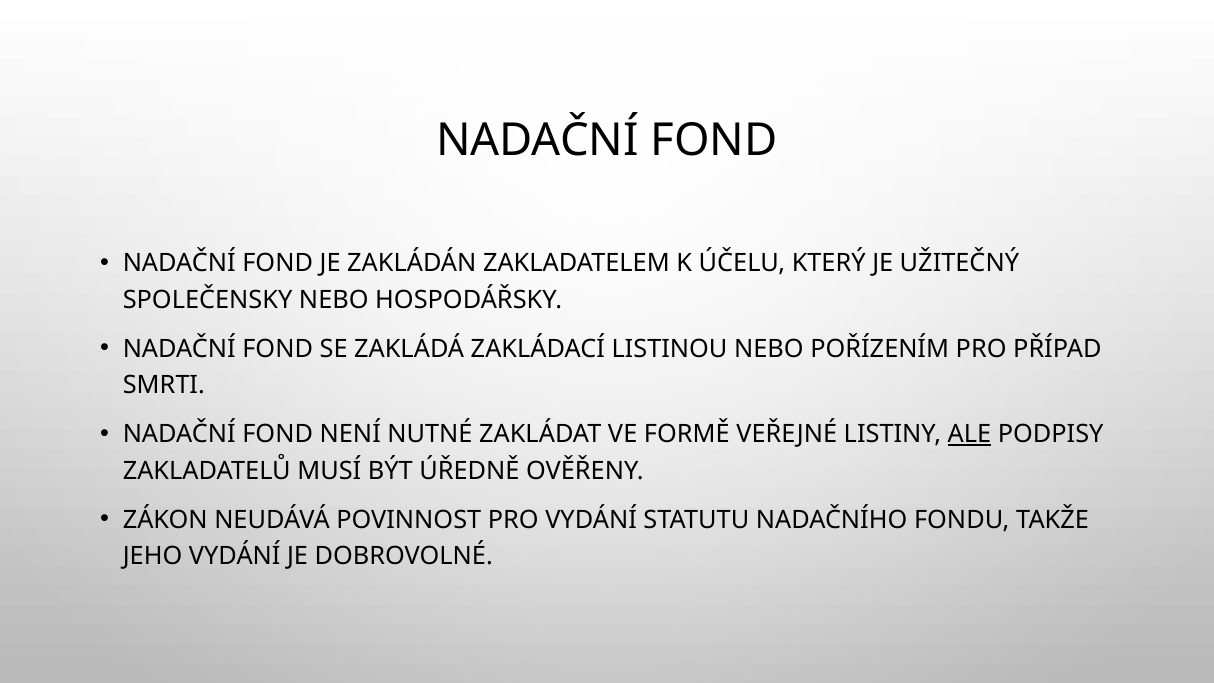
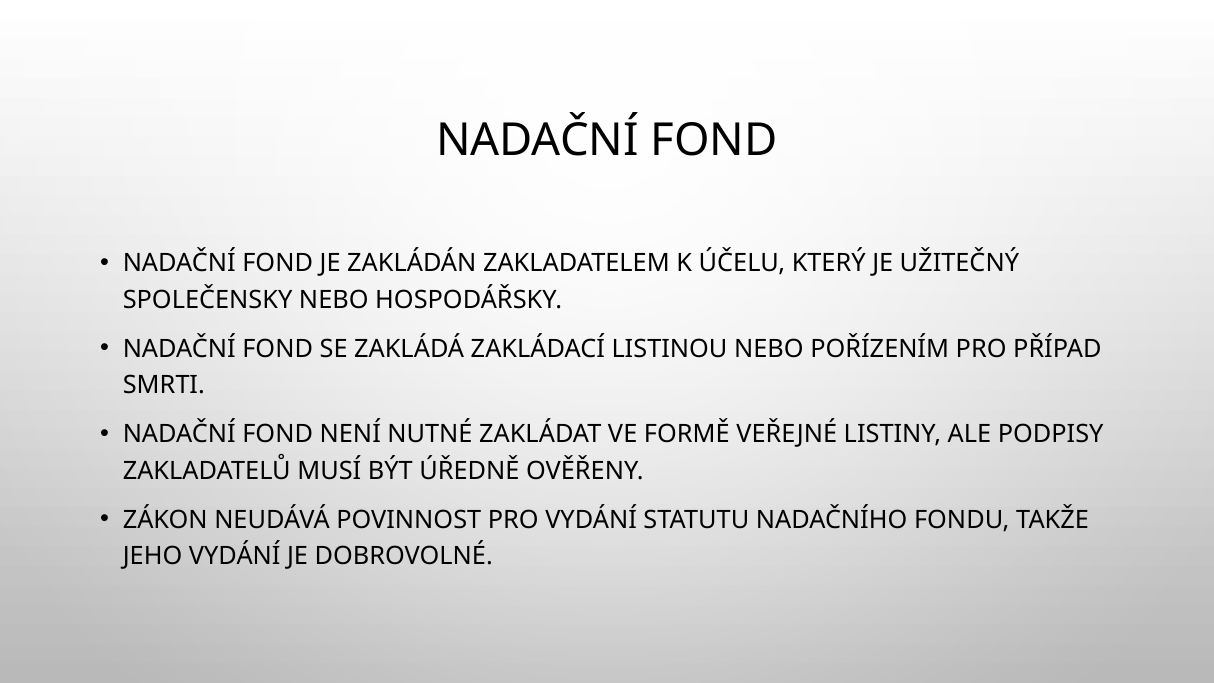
ALE underline: present -> none
